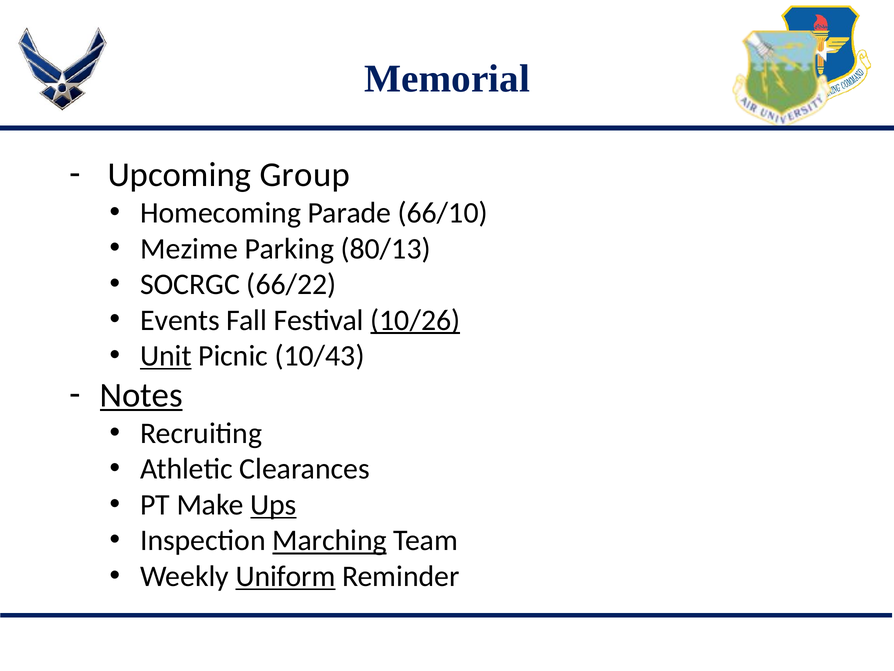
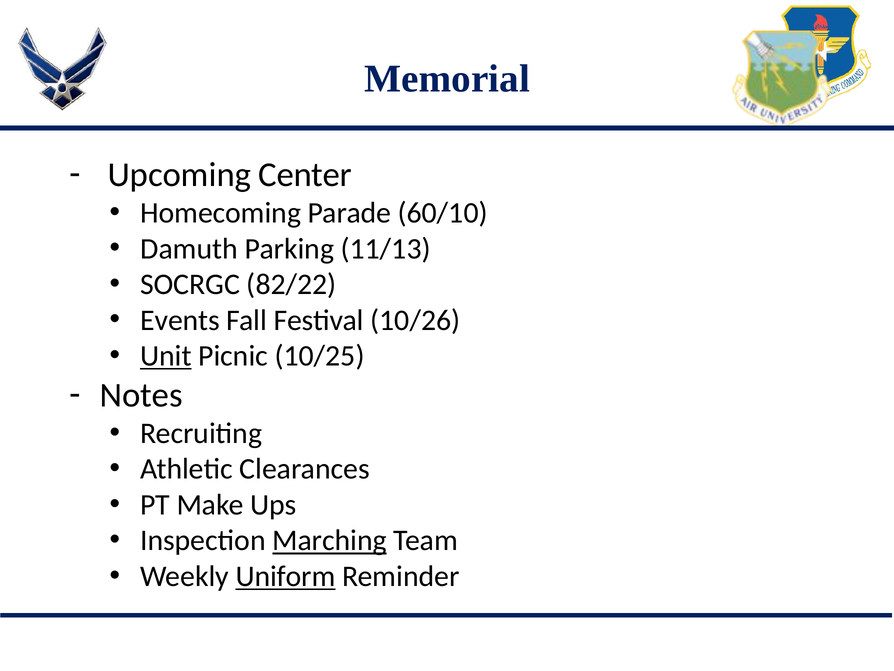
Group: Group -> Center
66/10: 66/10 -> 60/10
Mezime: Mezime -> Damuth
80/13: 80/13 -> 11/13
66/22: 66/22 -> 82/22
10/26 underline: present -> none
10/43: 10/43 -> 10/25
Notes underline: present -> none
Ups underline: present -> none
